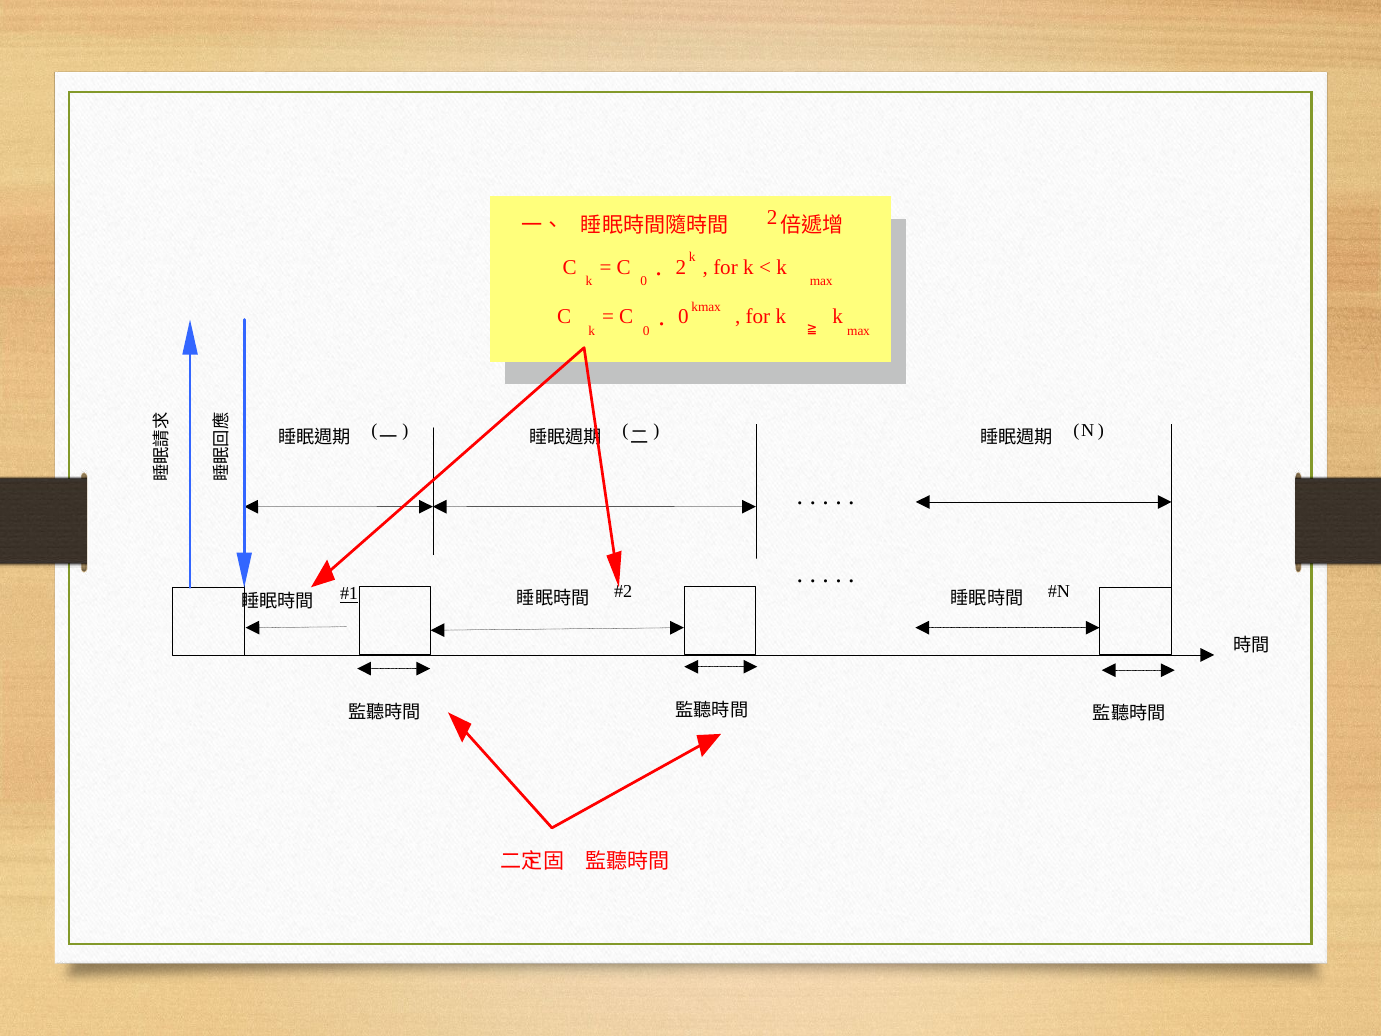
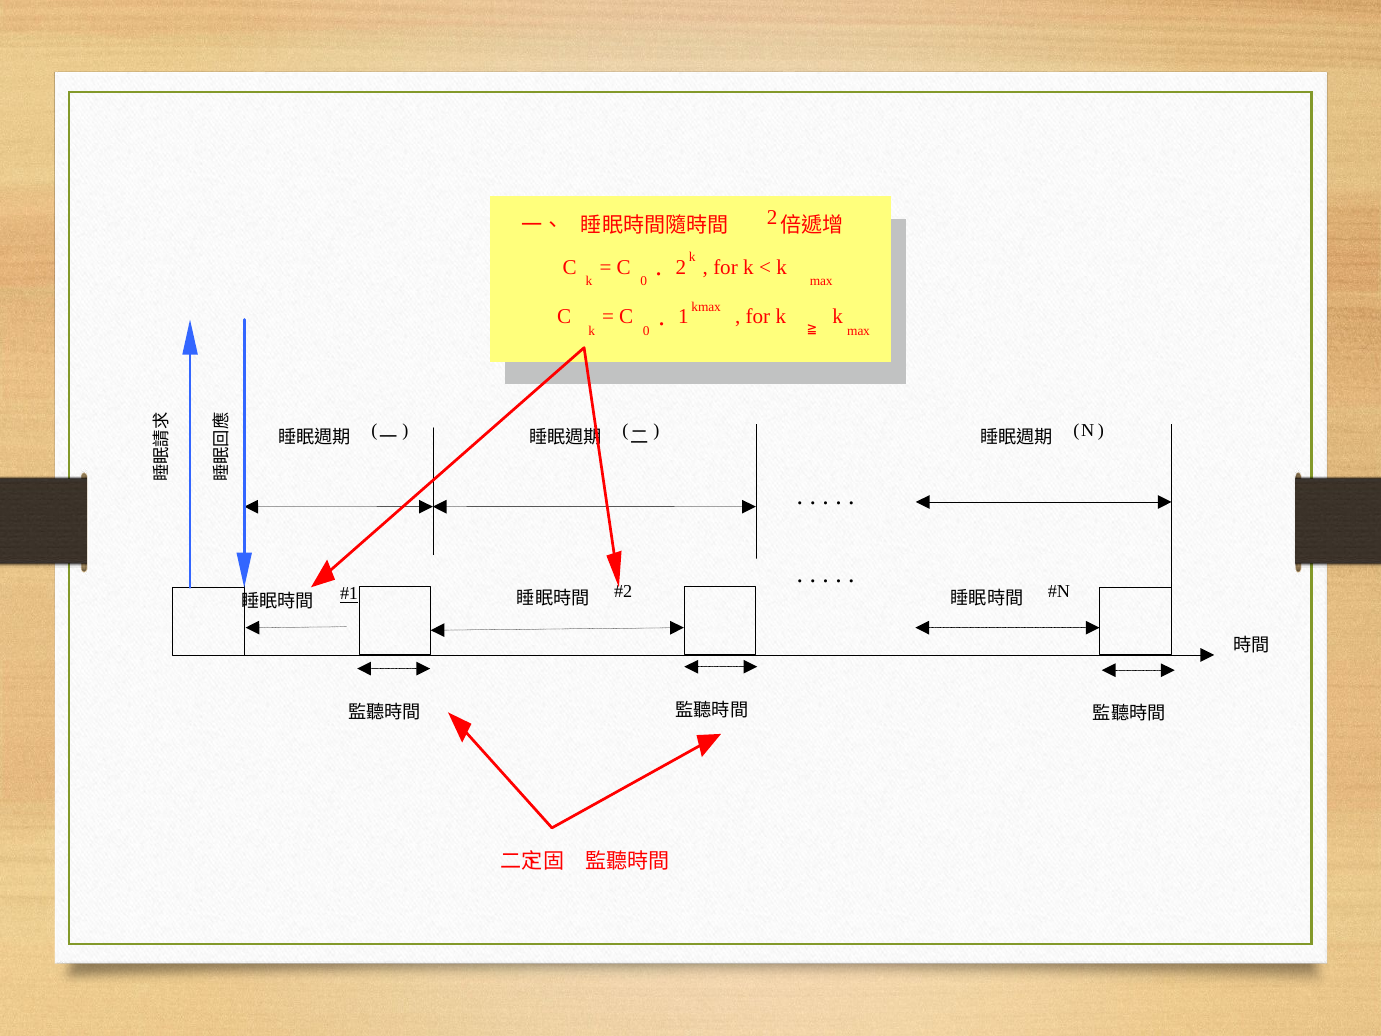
0 at (683, 317): 0 -> 1
